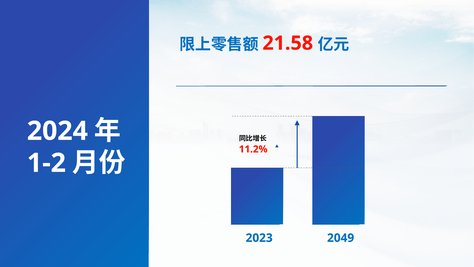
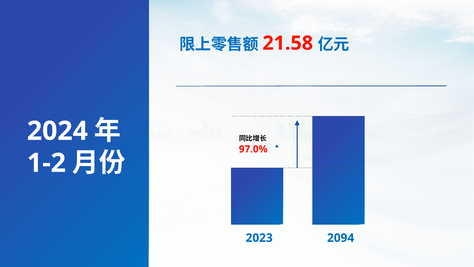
11.2%: 11.2% -> 97.0%
2049: 2049 -> 2094
